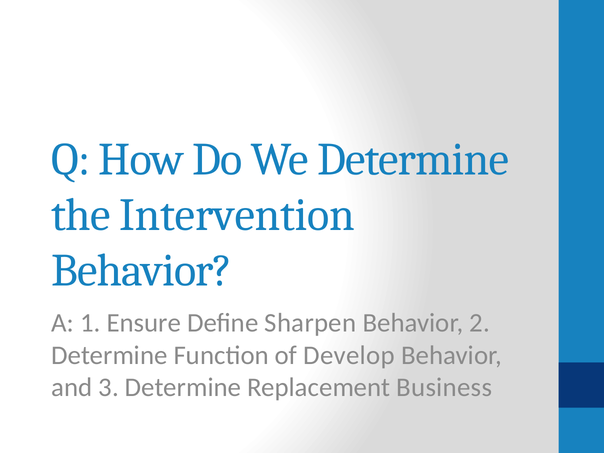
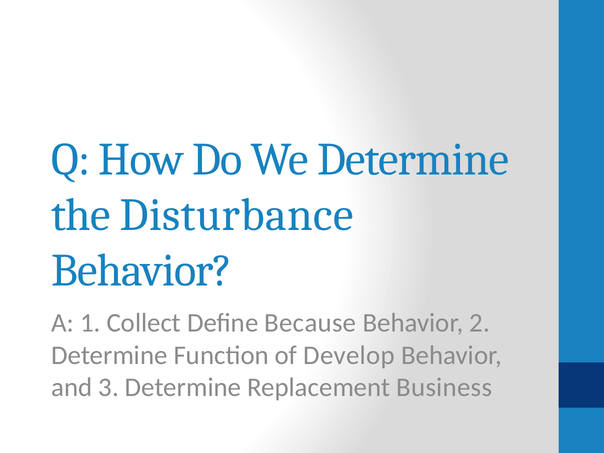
Intervention: Intervention -> Disturbance
Ensure: Ensure -> Collect
Sharpen: Sharpen -> Because
